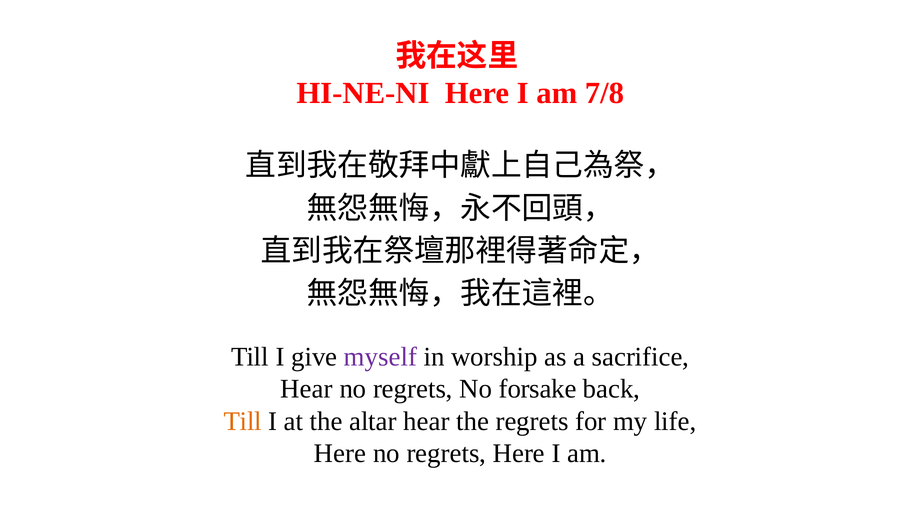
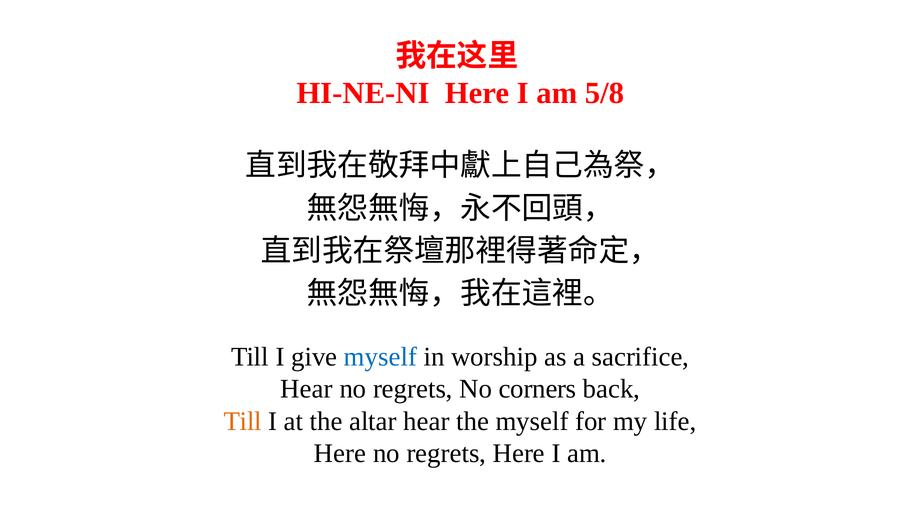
7/8: 7/8 -> 5/8
myself at (380, 357) colour: purple -> blue
forsake: forsake -> corners
the regrets: regrets -> myself
